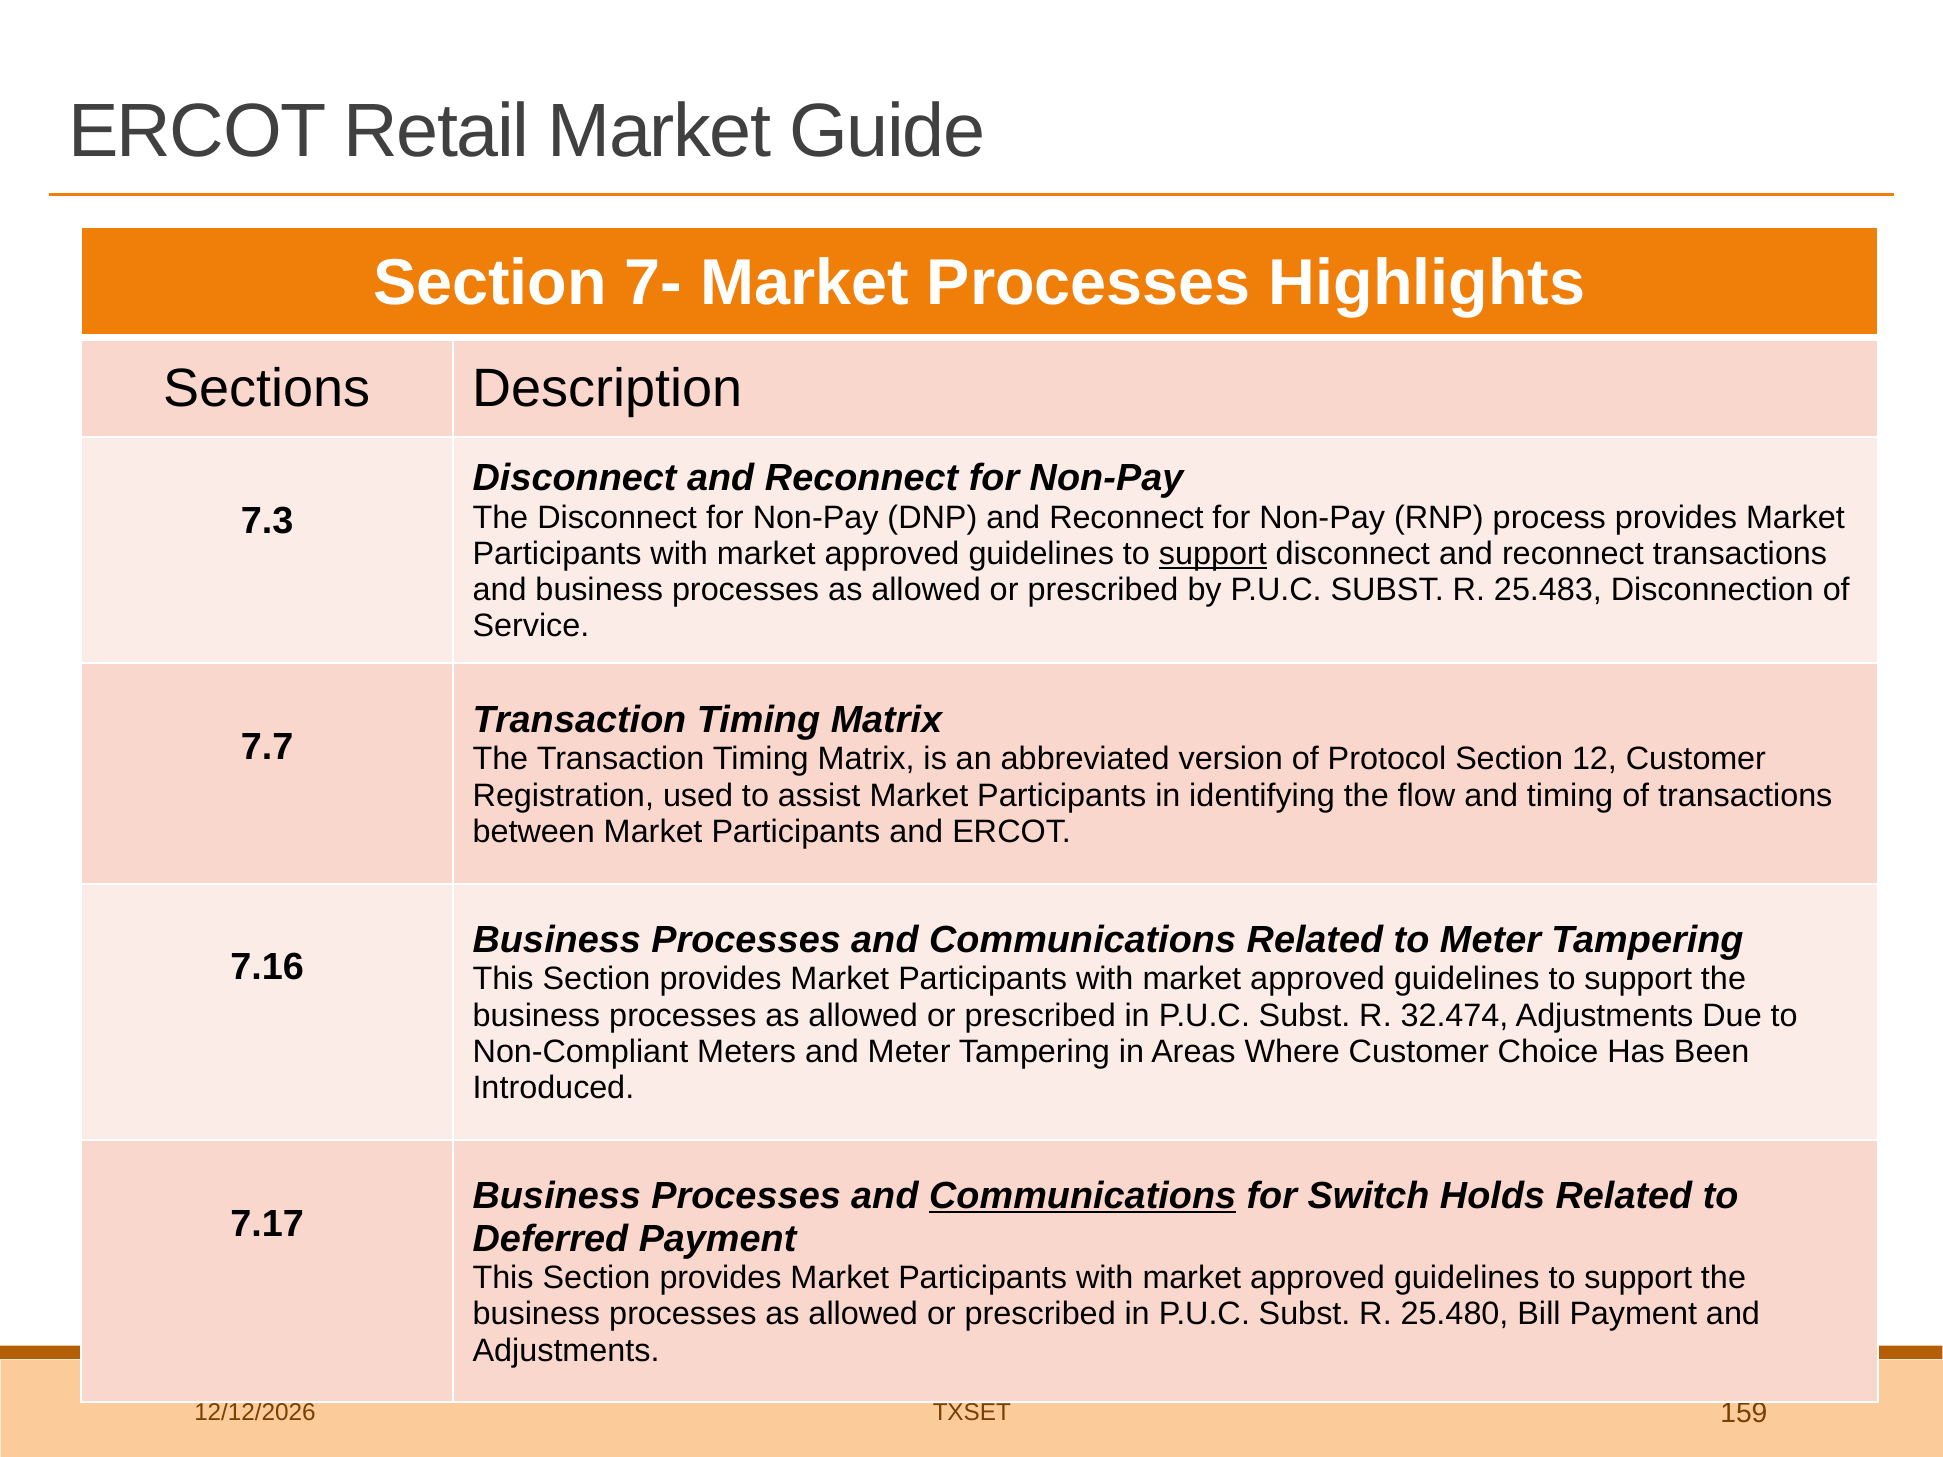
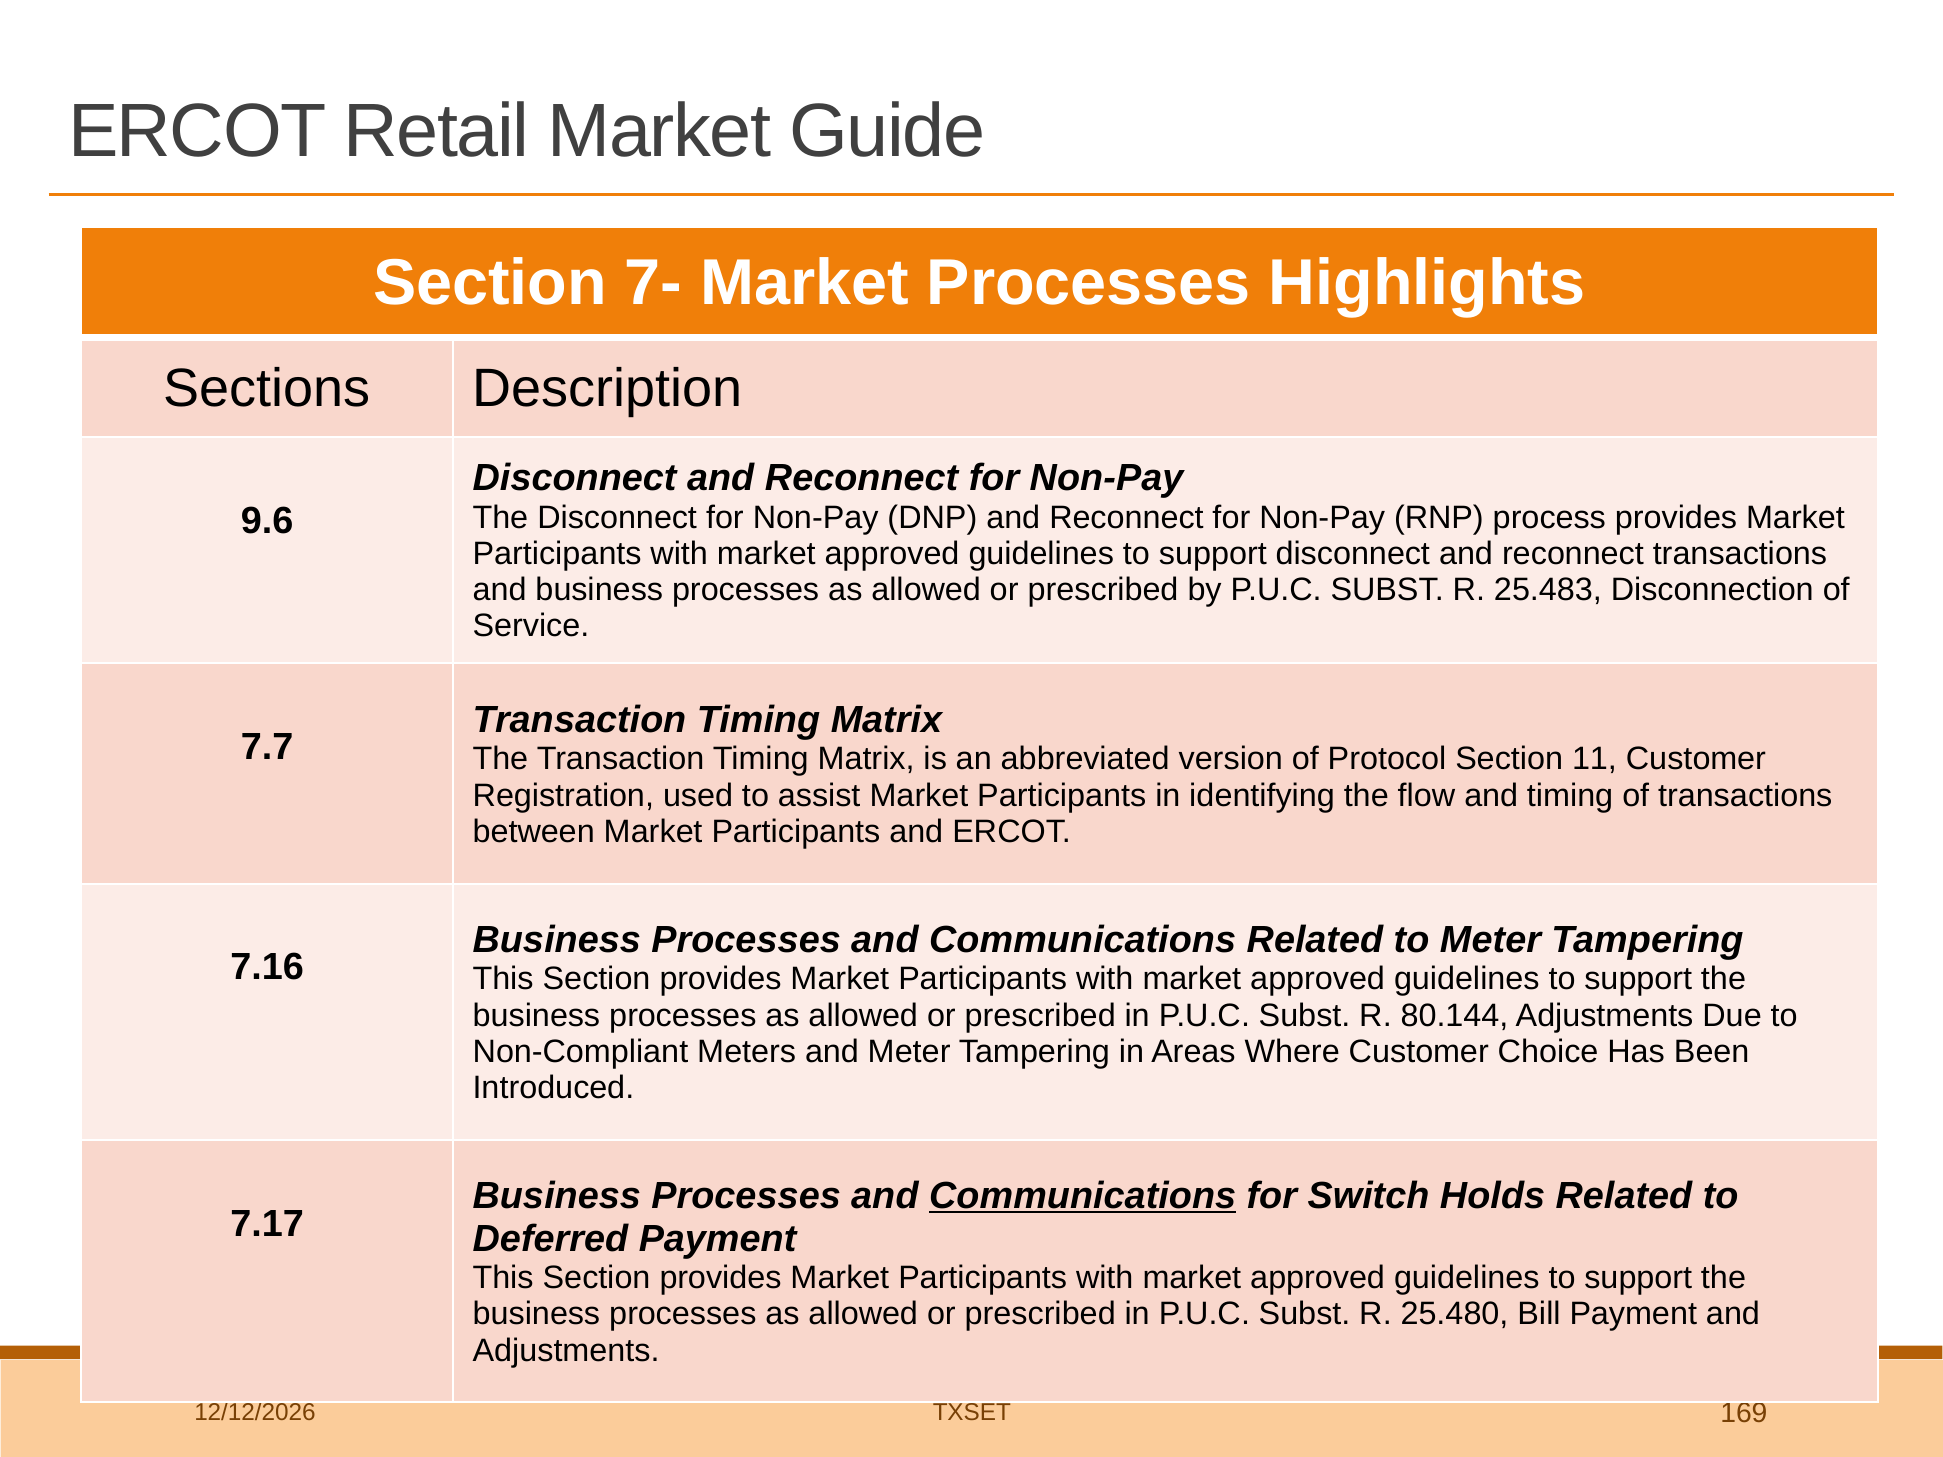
7.3: 7.3 -> 9.6
support at (1213, 554) underline: present -> none
12: 12 -> 11
32.474: 32.474 -> 80.144
159: 159 -> 169
